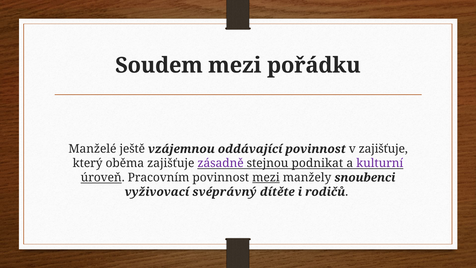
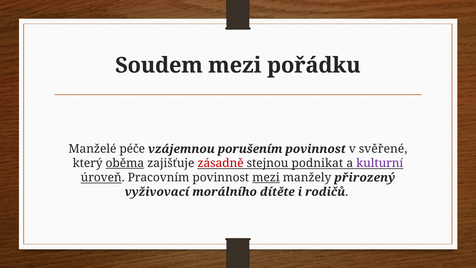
ještě: ještě -> péče
oddávající: oddávající -> porušením
v zajišťuje: zajišťuje -> svěřené
oběma underline: none -> present
zásadně colour: purple -> red
snoubenci: snoubenci -> přirozený
svéprávný: svéprávný -> morálního
